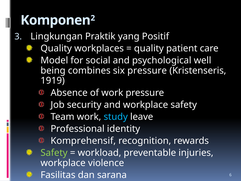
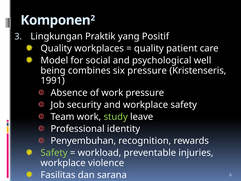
1919: 1919 -> 1991
study colour: light blue -> light green
Komprehensif: Komprehensif -> Penyembuhan
